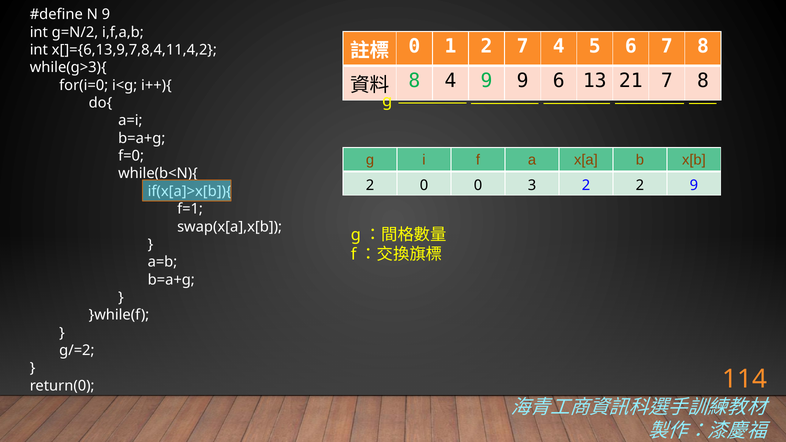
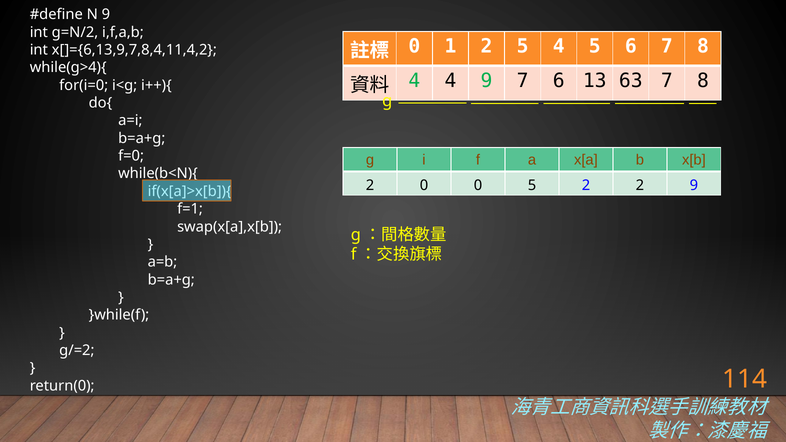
2 7: 7 -> 5
while(g>3){: while(g>3){ -> while(g>4){
8 at (414, 81): 8 -> 4
9 9: 9 -> 7
21: 21 -> 63
0 3: 3 -> 5
